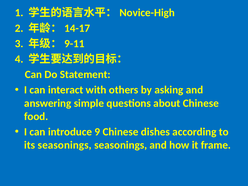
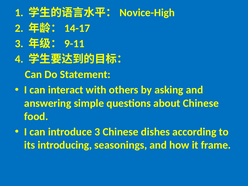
introduce 9: 9 -> 3
its seasonings: seasonings -> introducing
